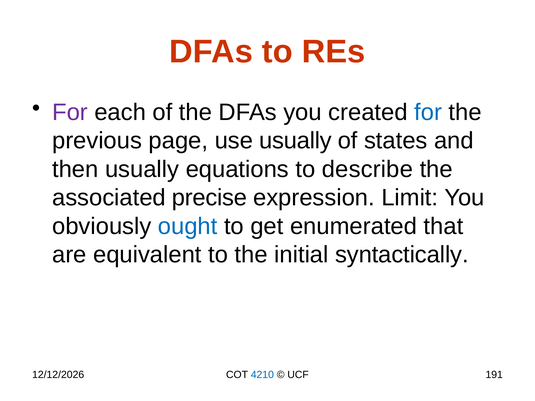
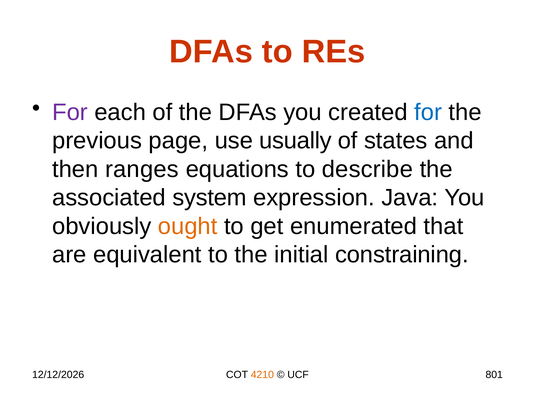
then usually: usually -> ranges
precise: precise -> system
Limit: Limit -> Java
ought colour: blue -> orange
syntactically: syntactically -> constraining
4210 colour: blue -> orange
191: 191 -> 801
